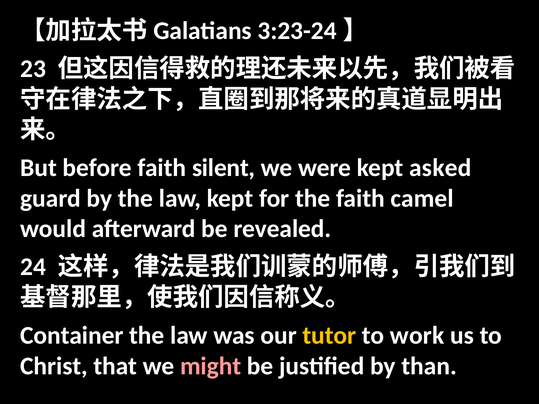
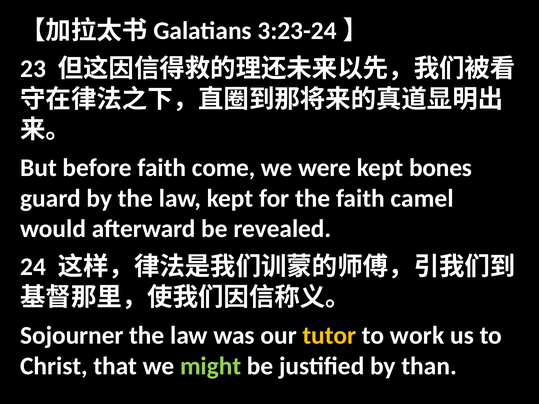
silent: silent -> come
asked: asked -> bones
Container: Container -> Sojourner
might colour: pink -> light green
